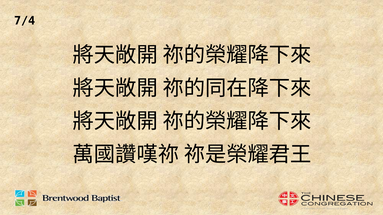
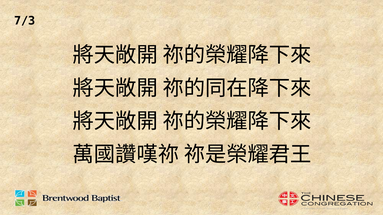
7/4: 7/4 -> 7/3
